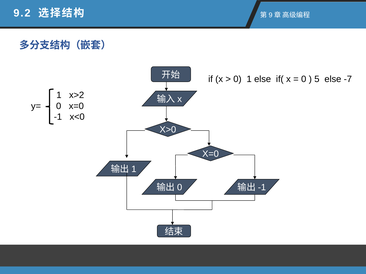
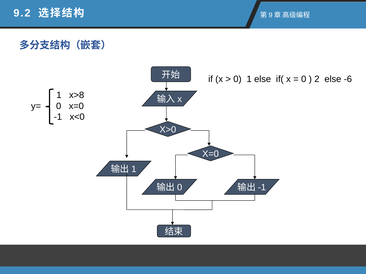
5: 5 -> 2
-7: -7 -> -6
x>2: x>2 -> x>8
